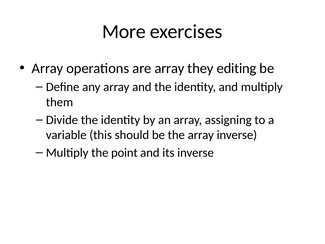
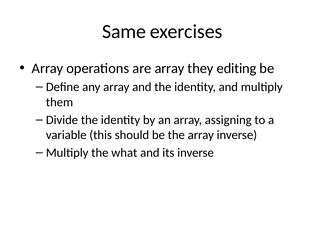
More: More -> Same
point: point -> what
